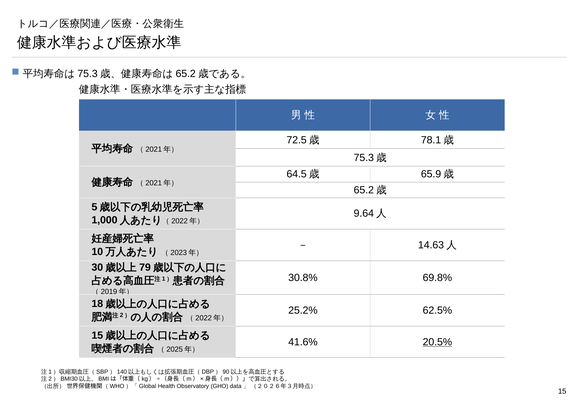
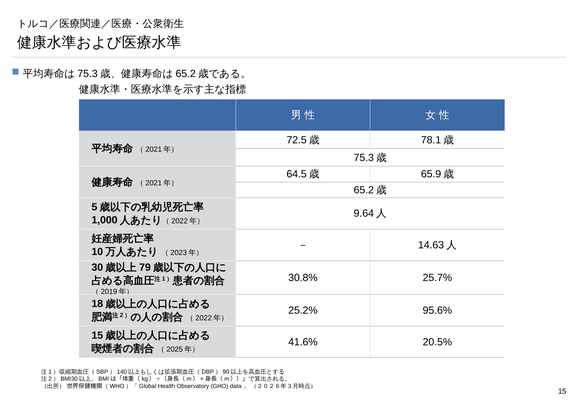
69.8%: 69.8% -> 25.7%
62.5%: 62.5% -> 95.6%
20.5% underline: present -> none
